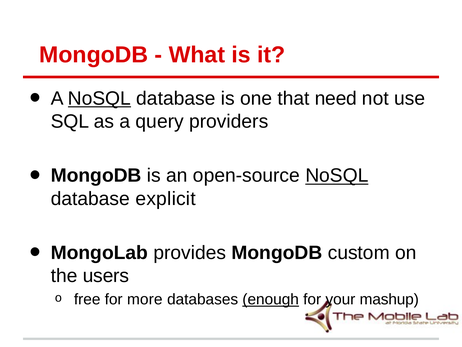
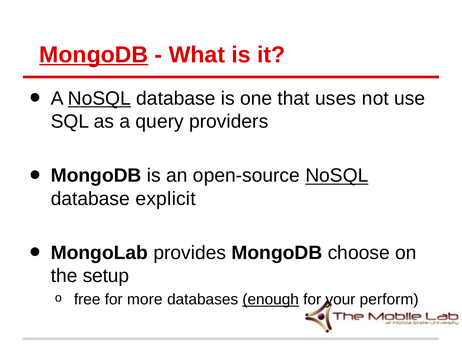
MongoDB at (94, 55) underline: none -> present
need: need -> uses
custom: custom -> choose
users: users -> setup
mashup: mashup -> perform
